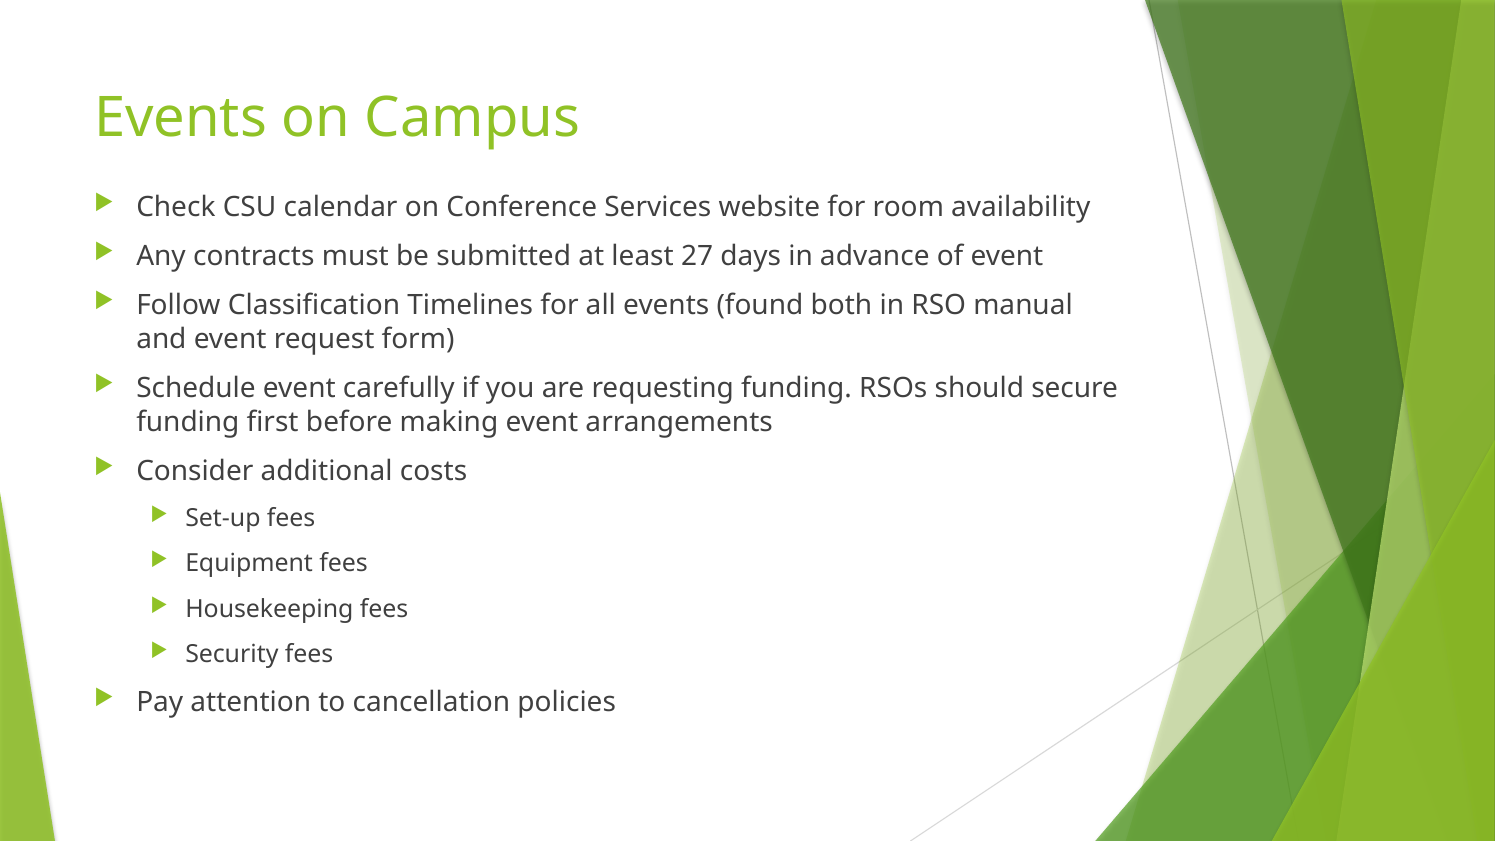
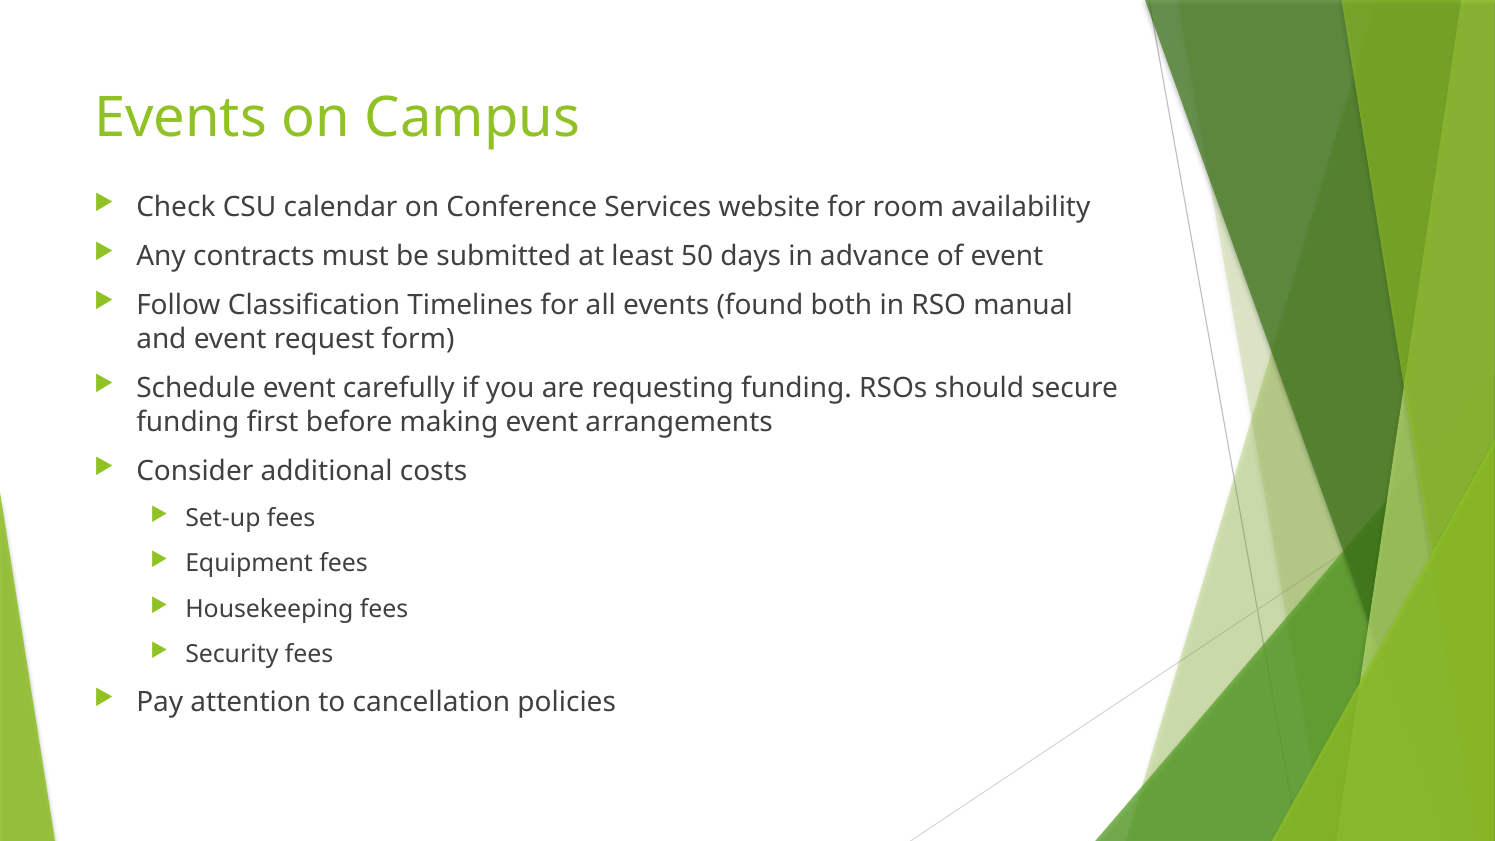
27: 27 -> 50
